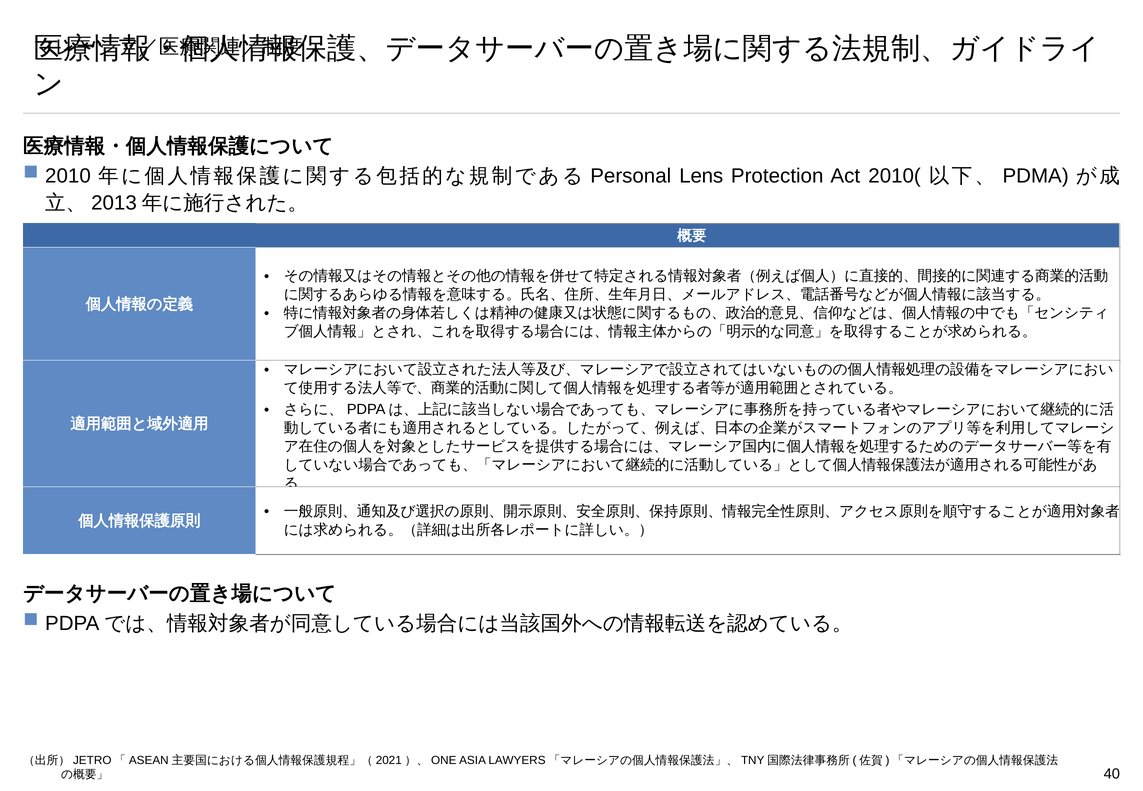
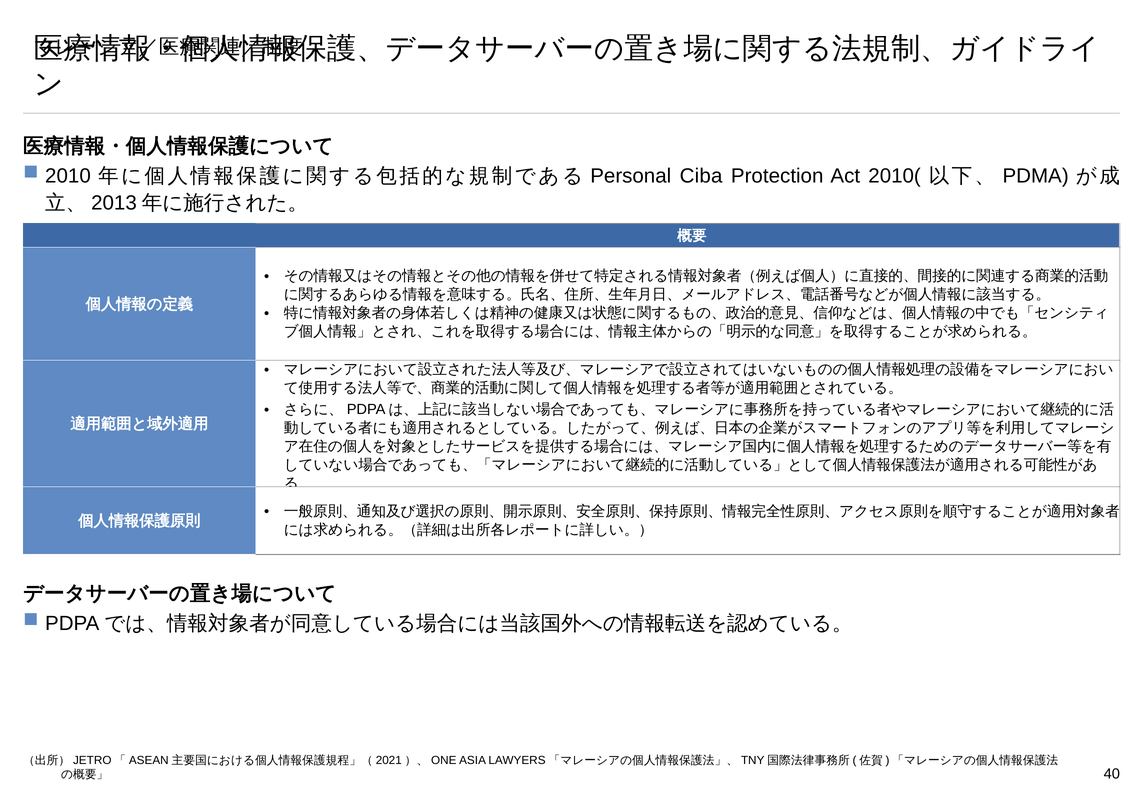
Lens: Lens -> Ciba
